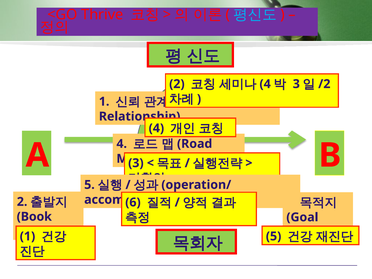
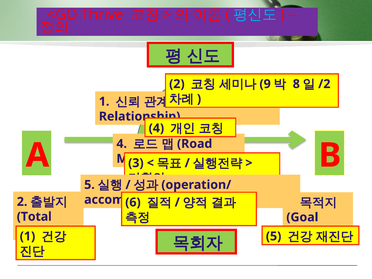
4 at (265, 84): 4 -> 9
3 at (296, 84): 3 -> 8
Book: Book -> Total
